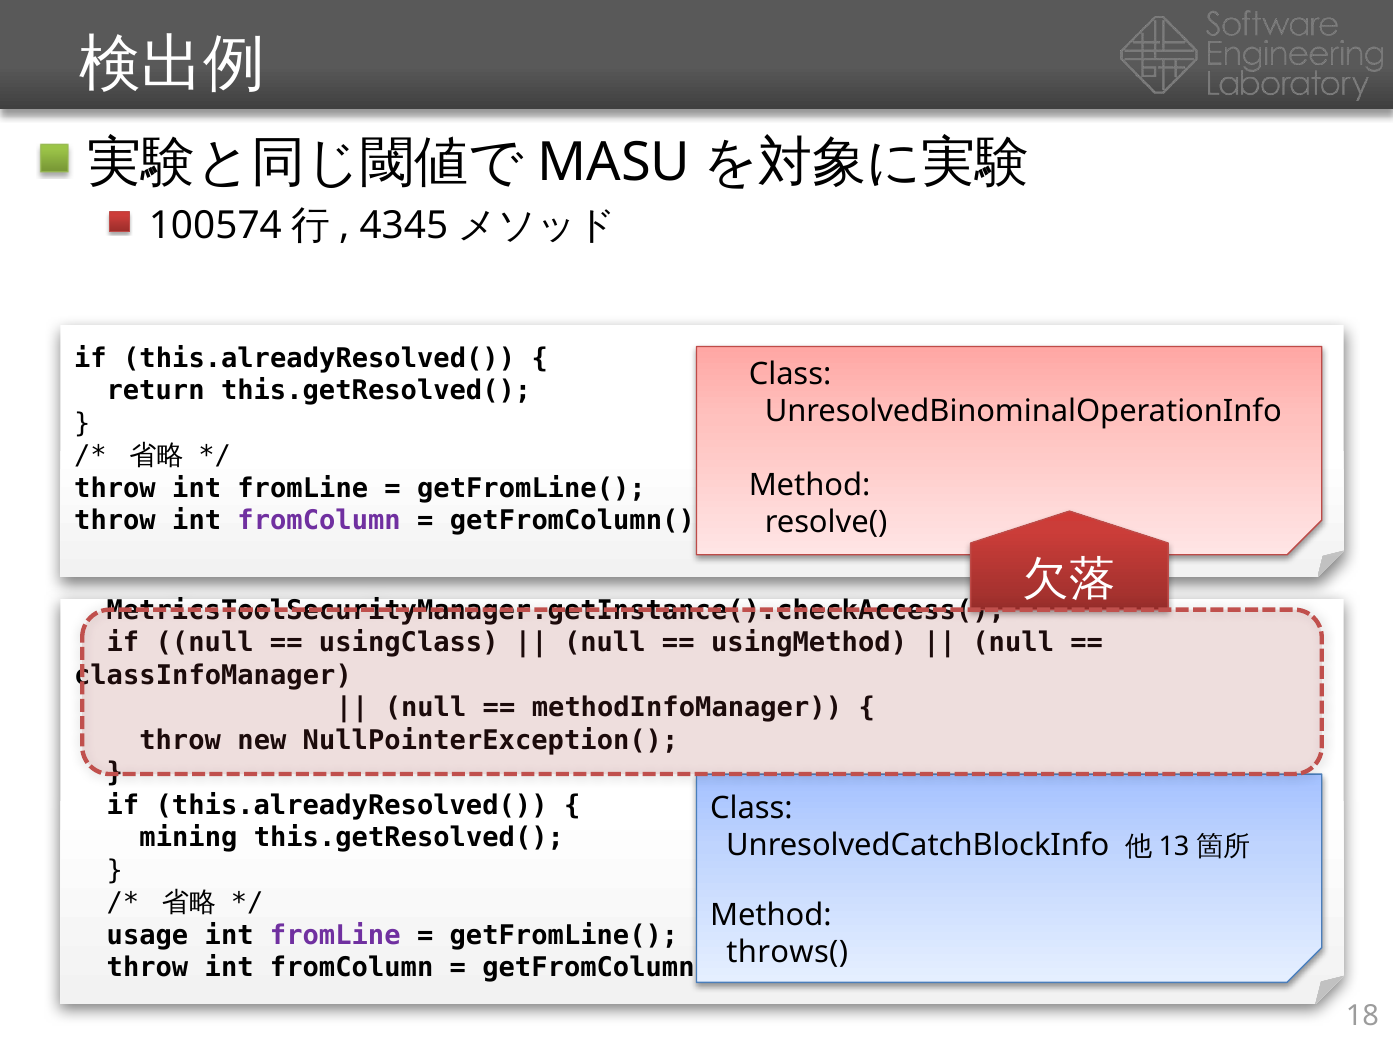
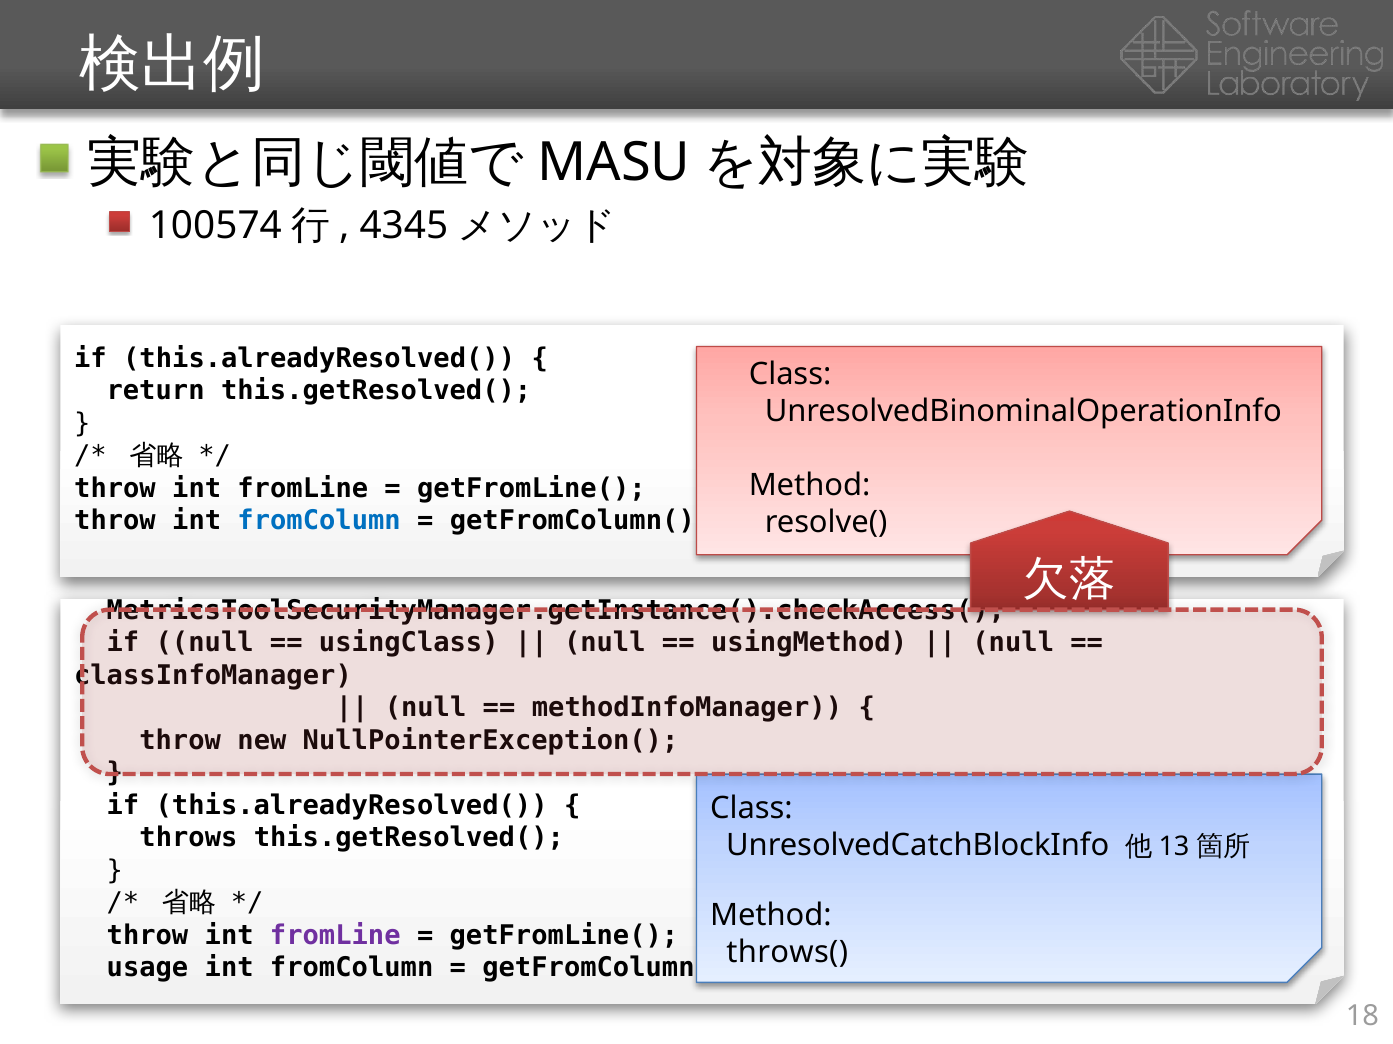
fromColumn at (319, 521) colour: purple -> blue
mining: mining -> throws
usage at (147, 936): usage -> throw
throw at (147, 969): throw -> usage
